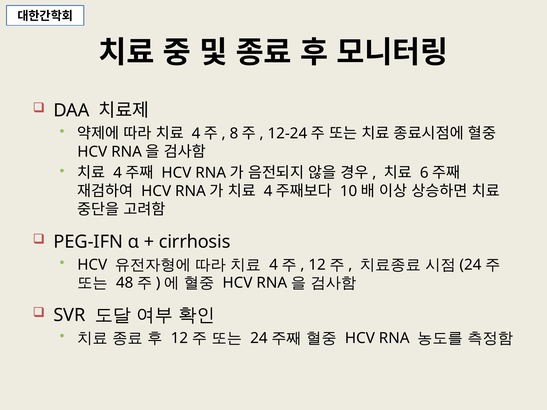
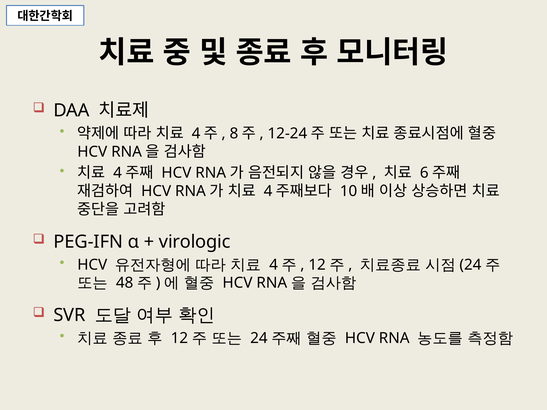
cirrhosis: cirrhosis -> virologic
